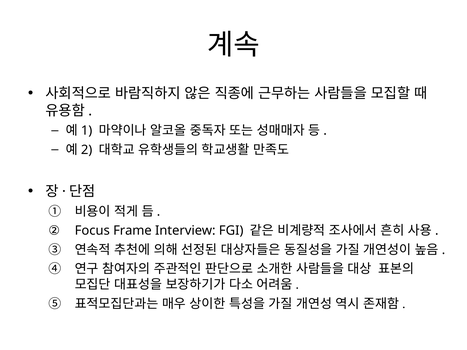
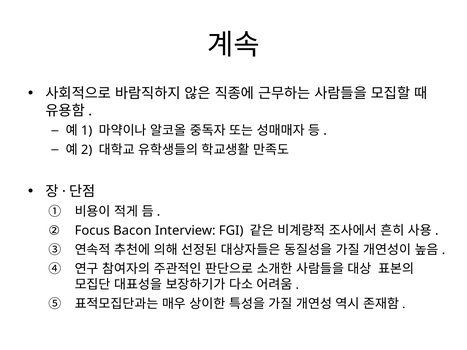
Frame: Frame -> Bacon
